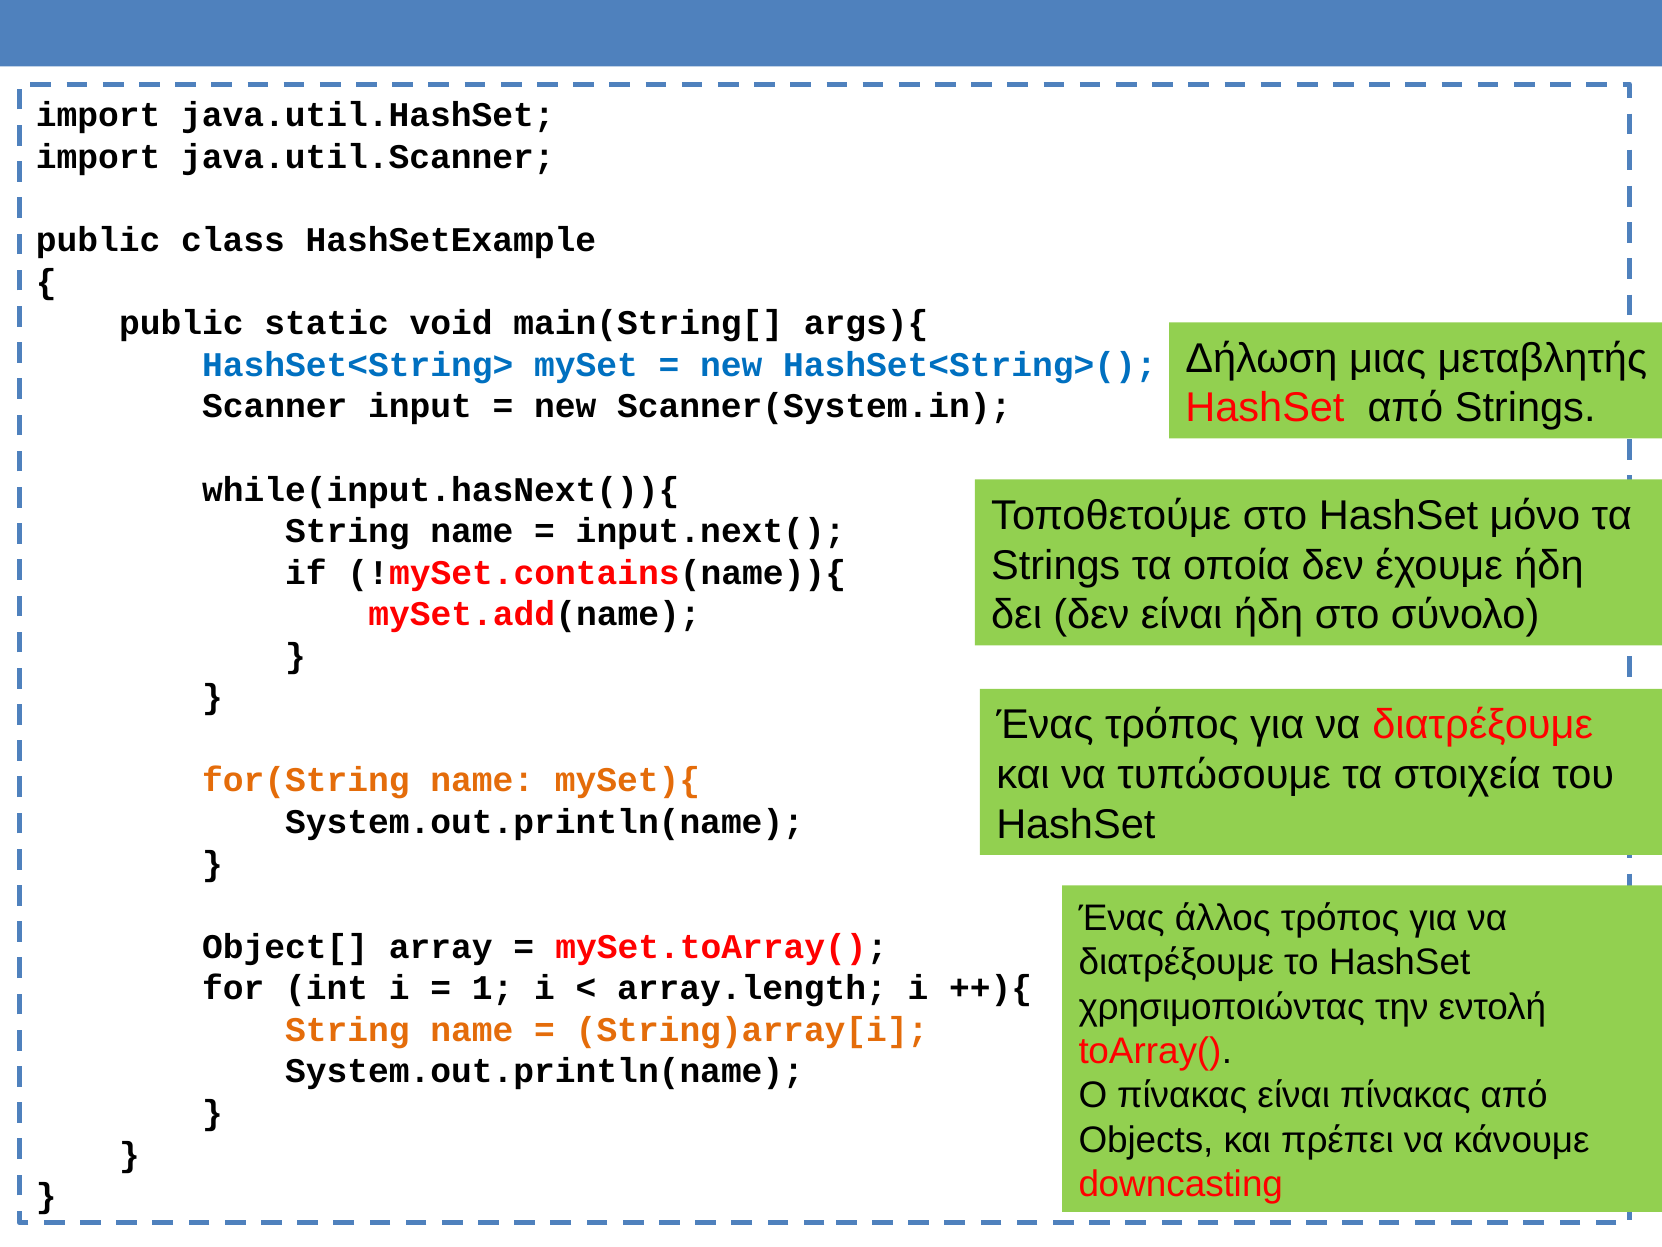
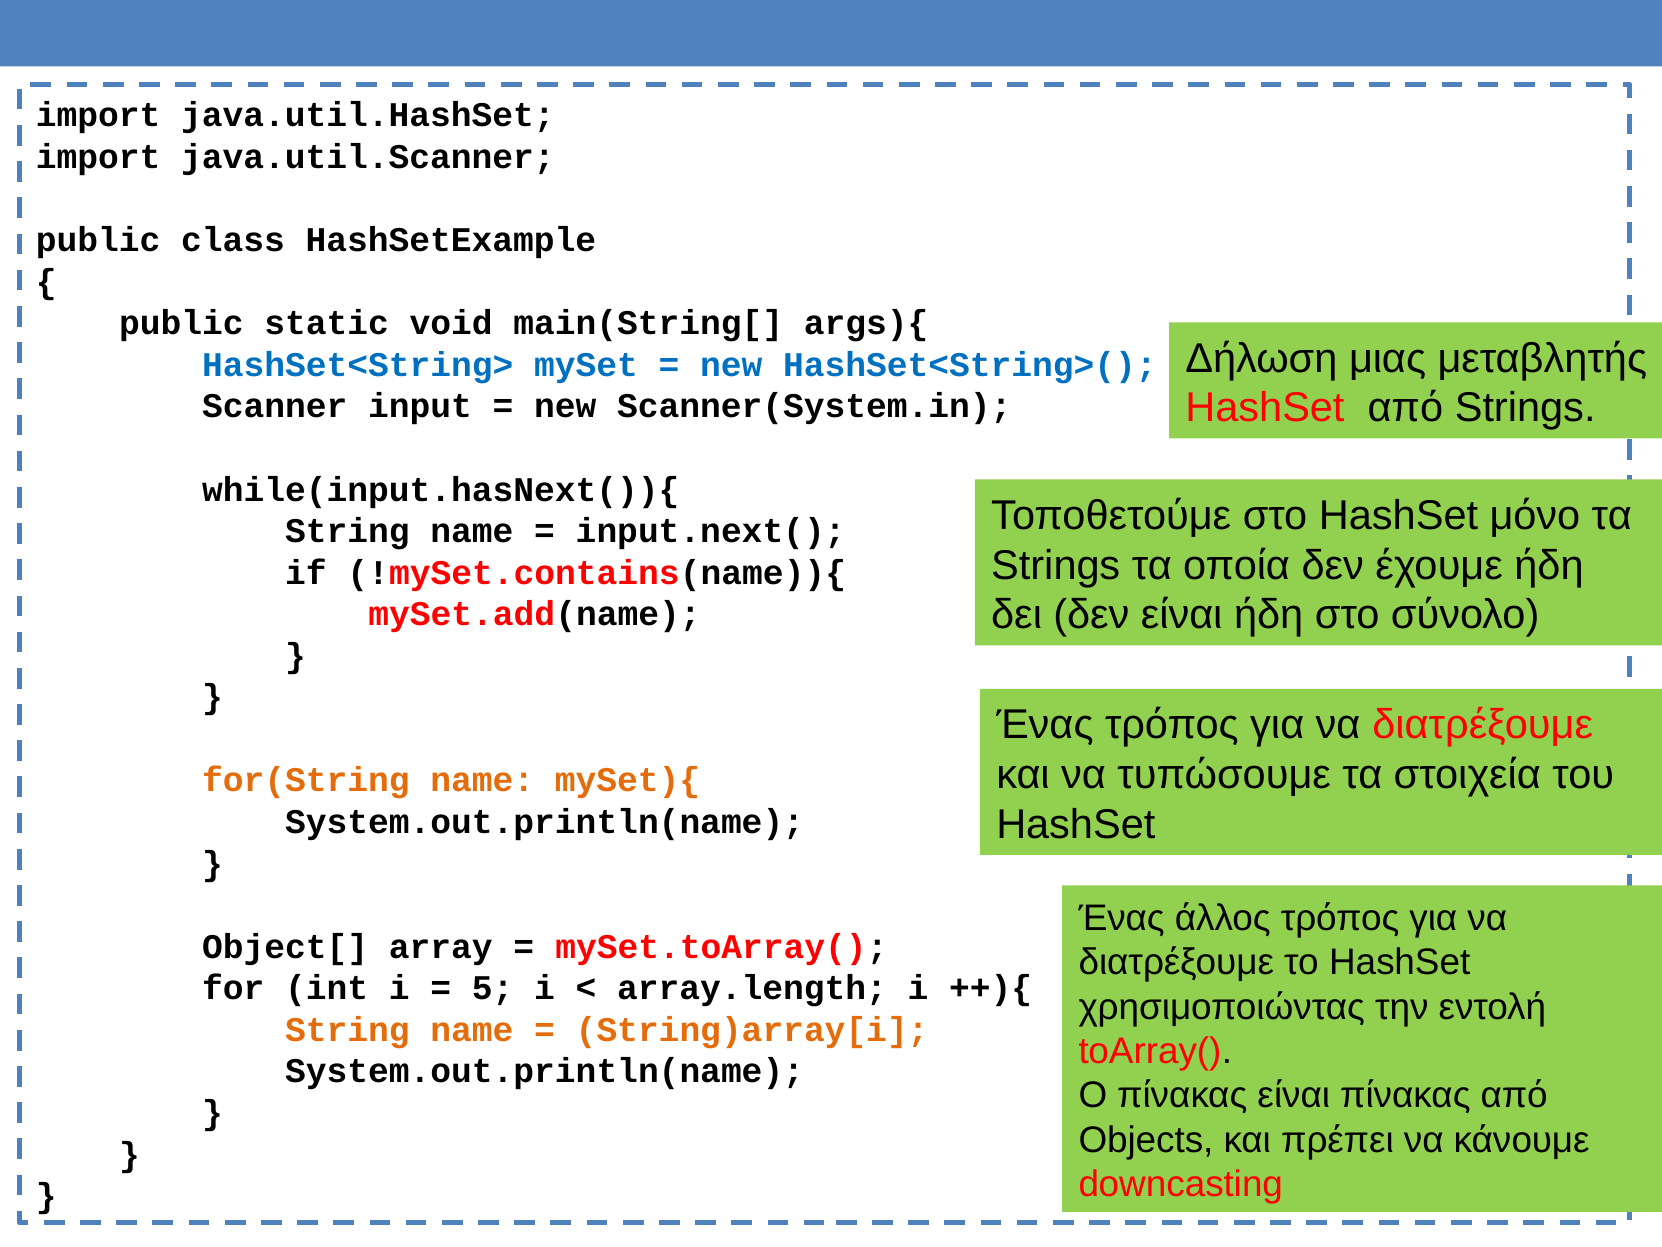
1: 1 -> 5
